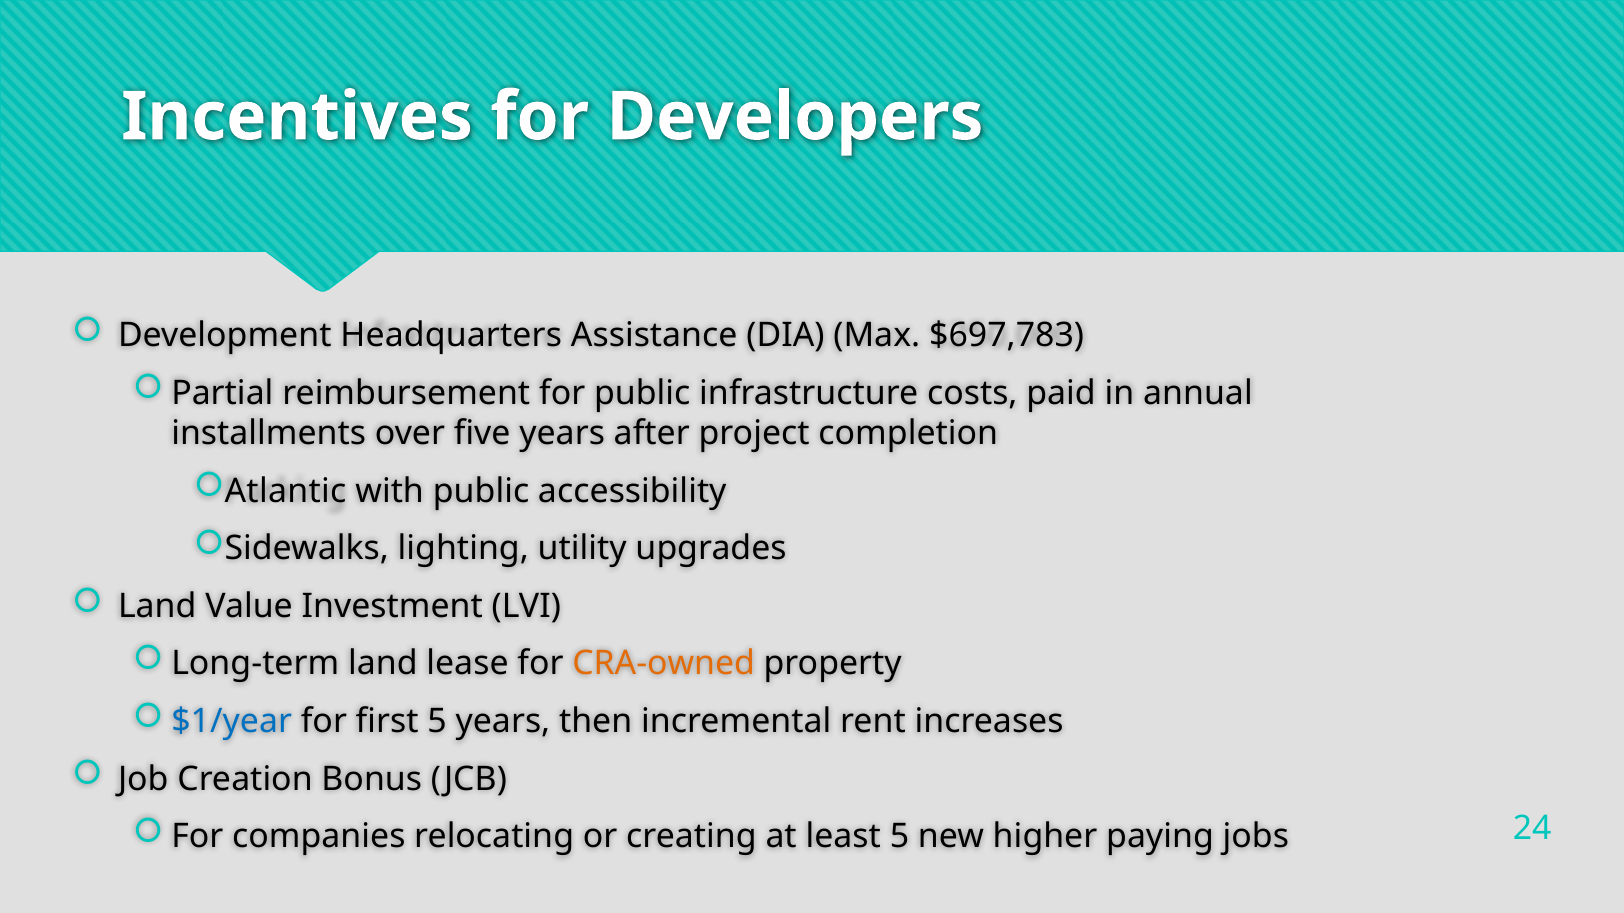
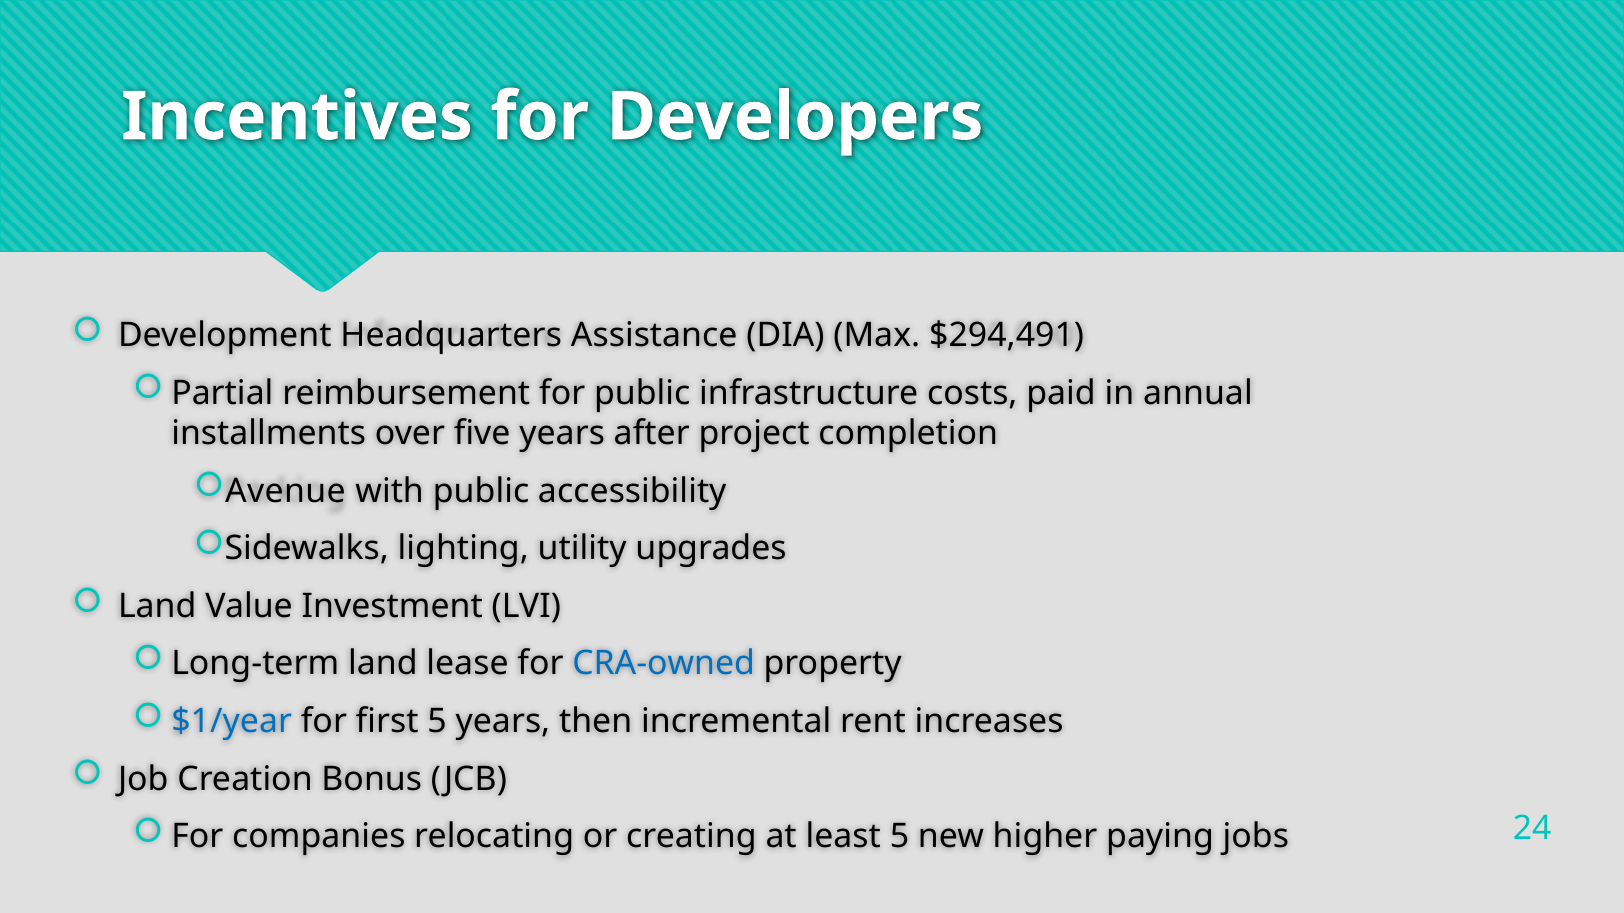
$697,783: $697,783 -> $294,491
Atlantic: Atlantic -> Avenue
CRA-owned colour: orange -> blue
